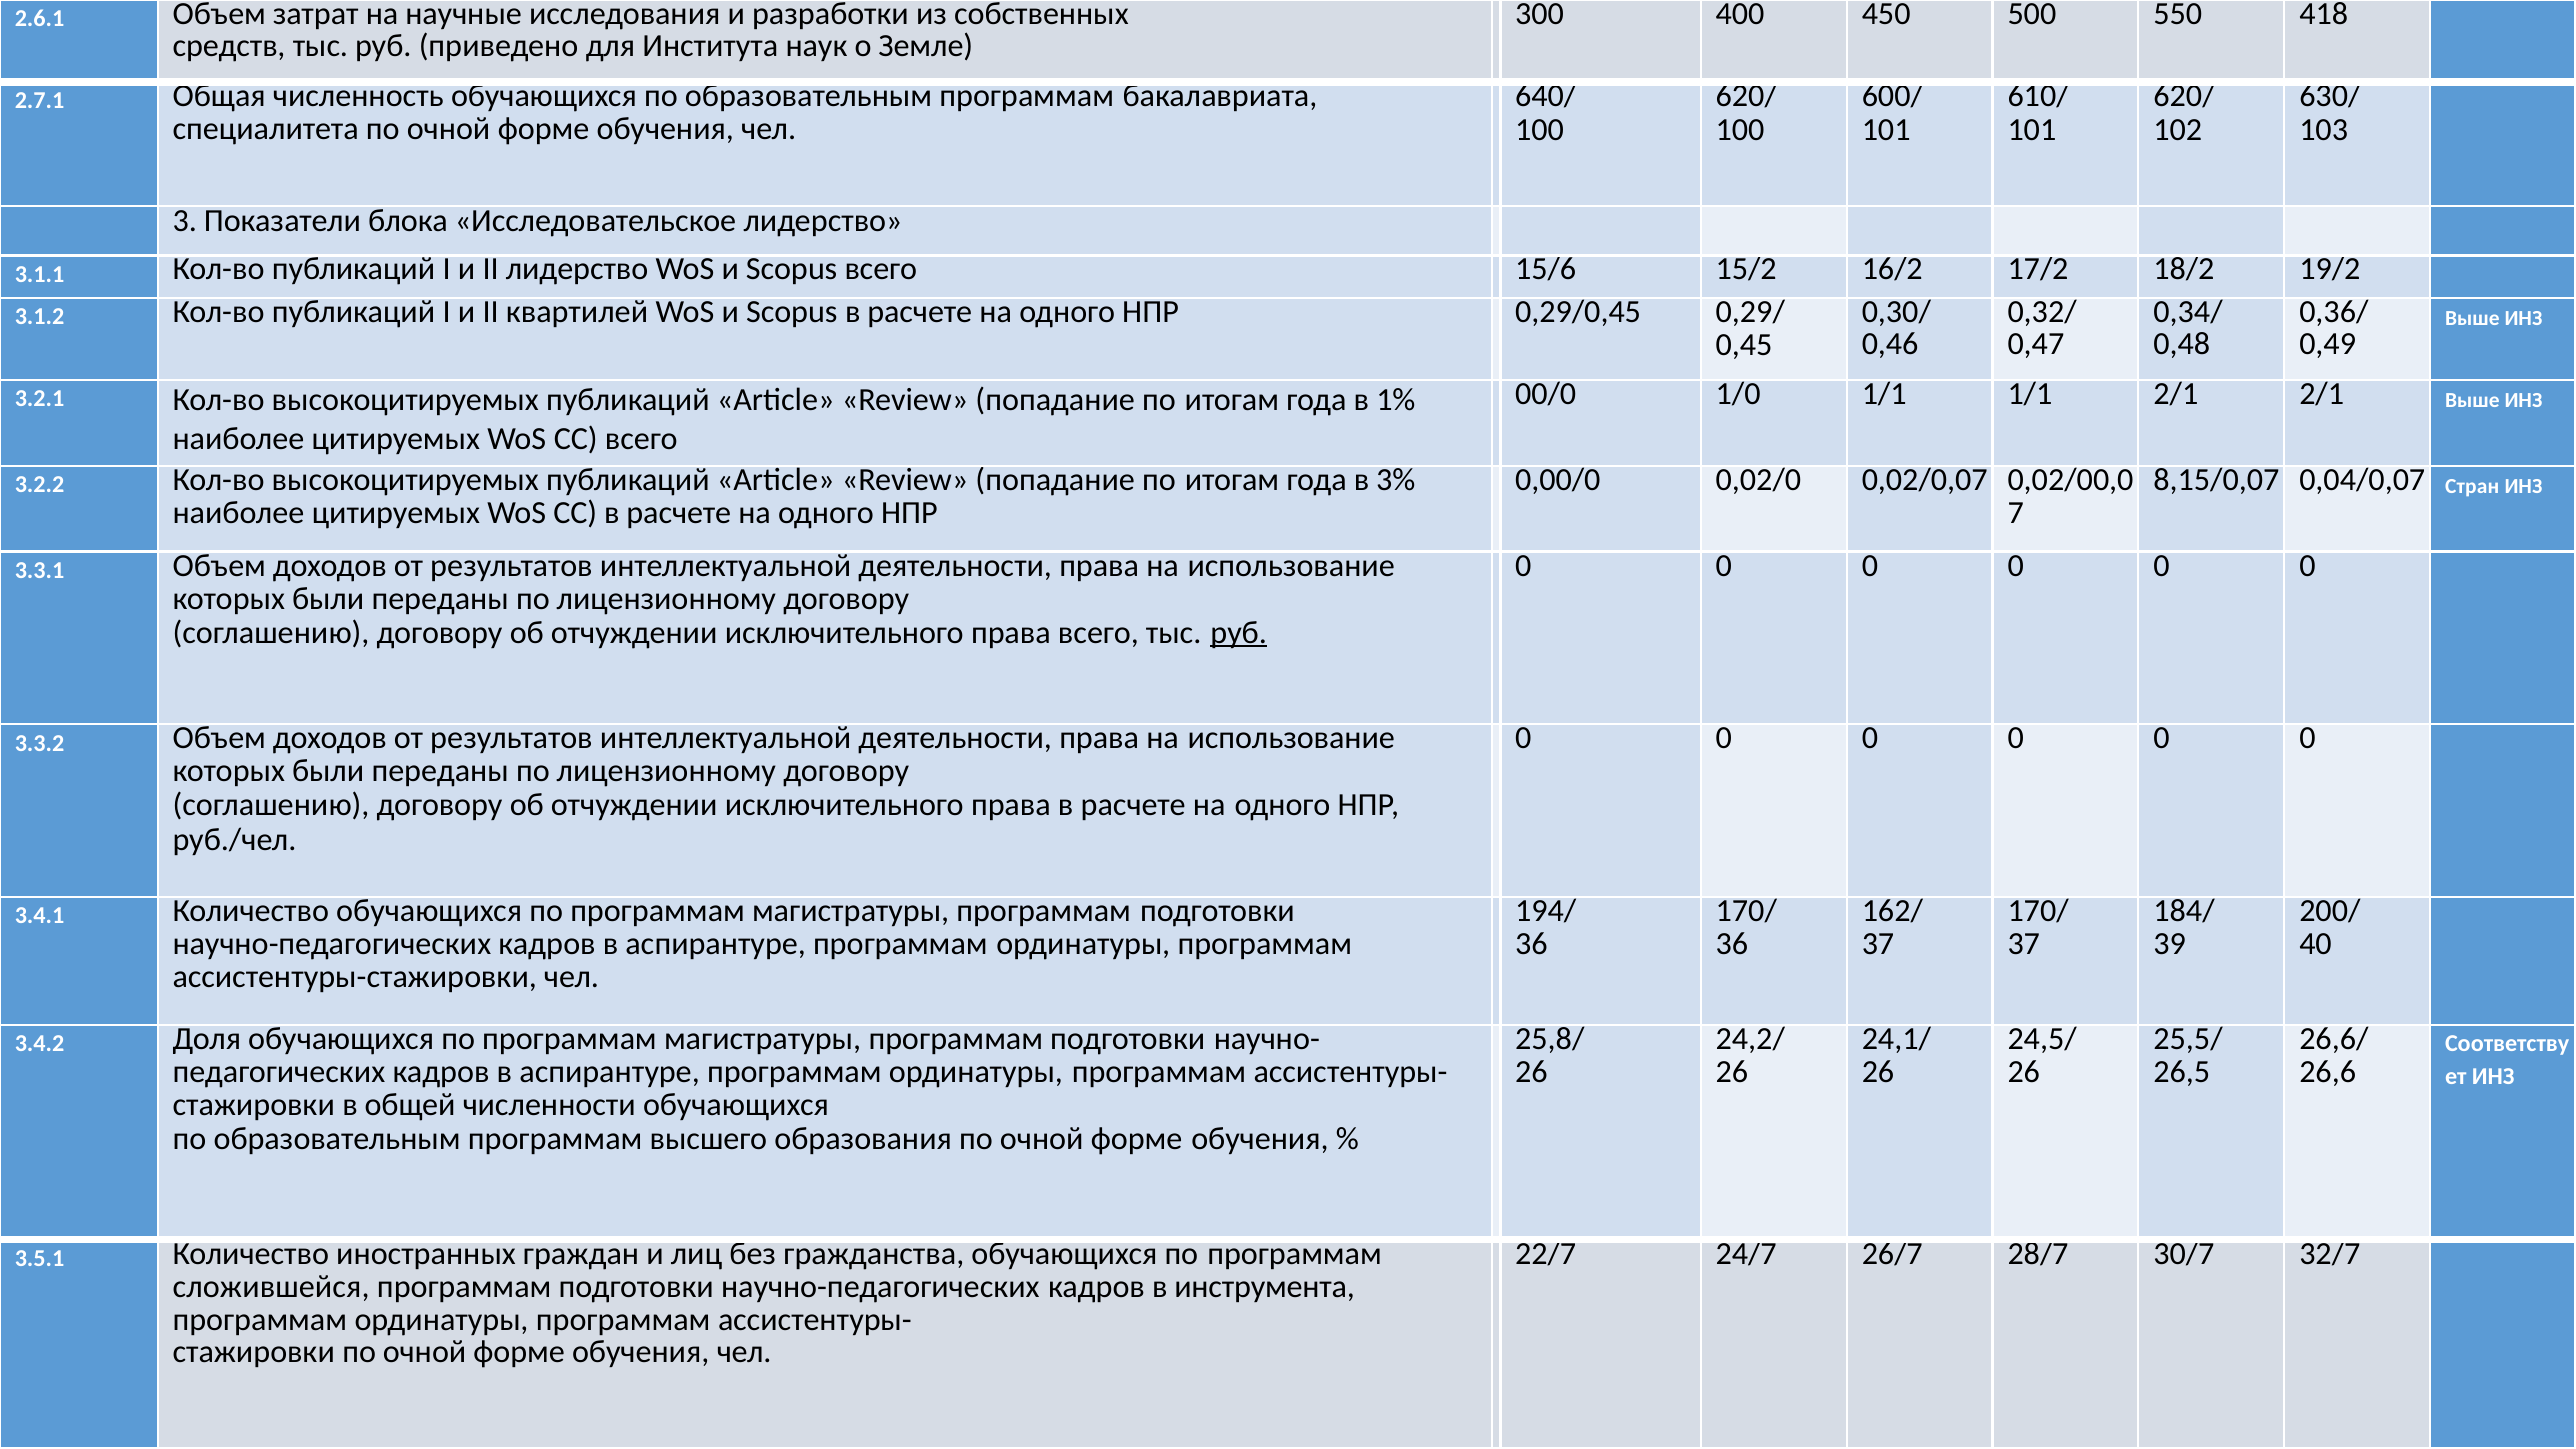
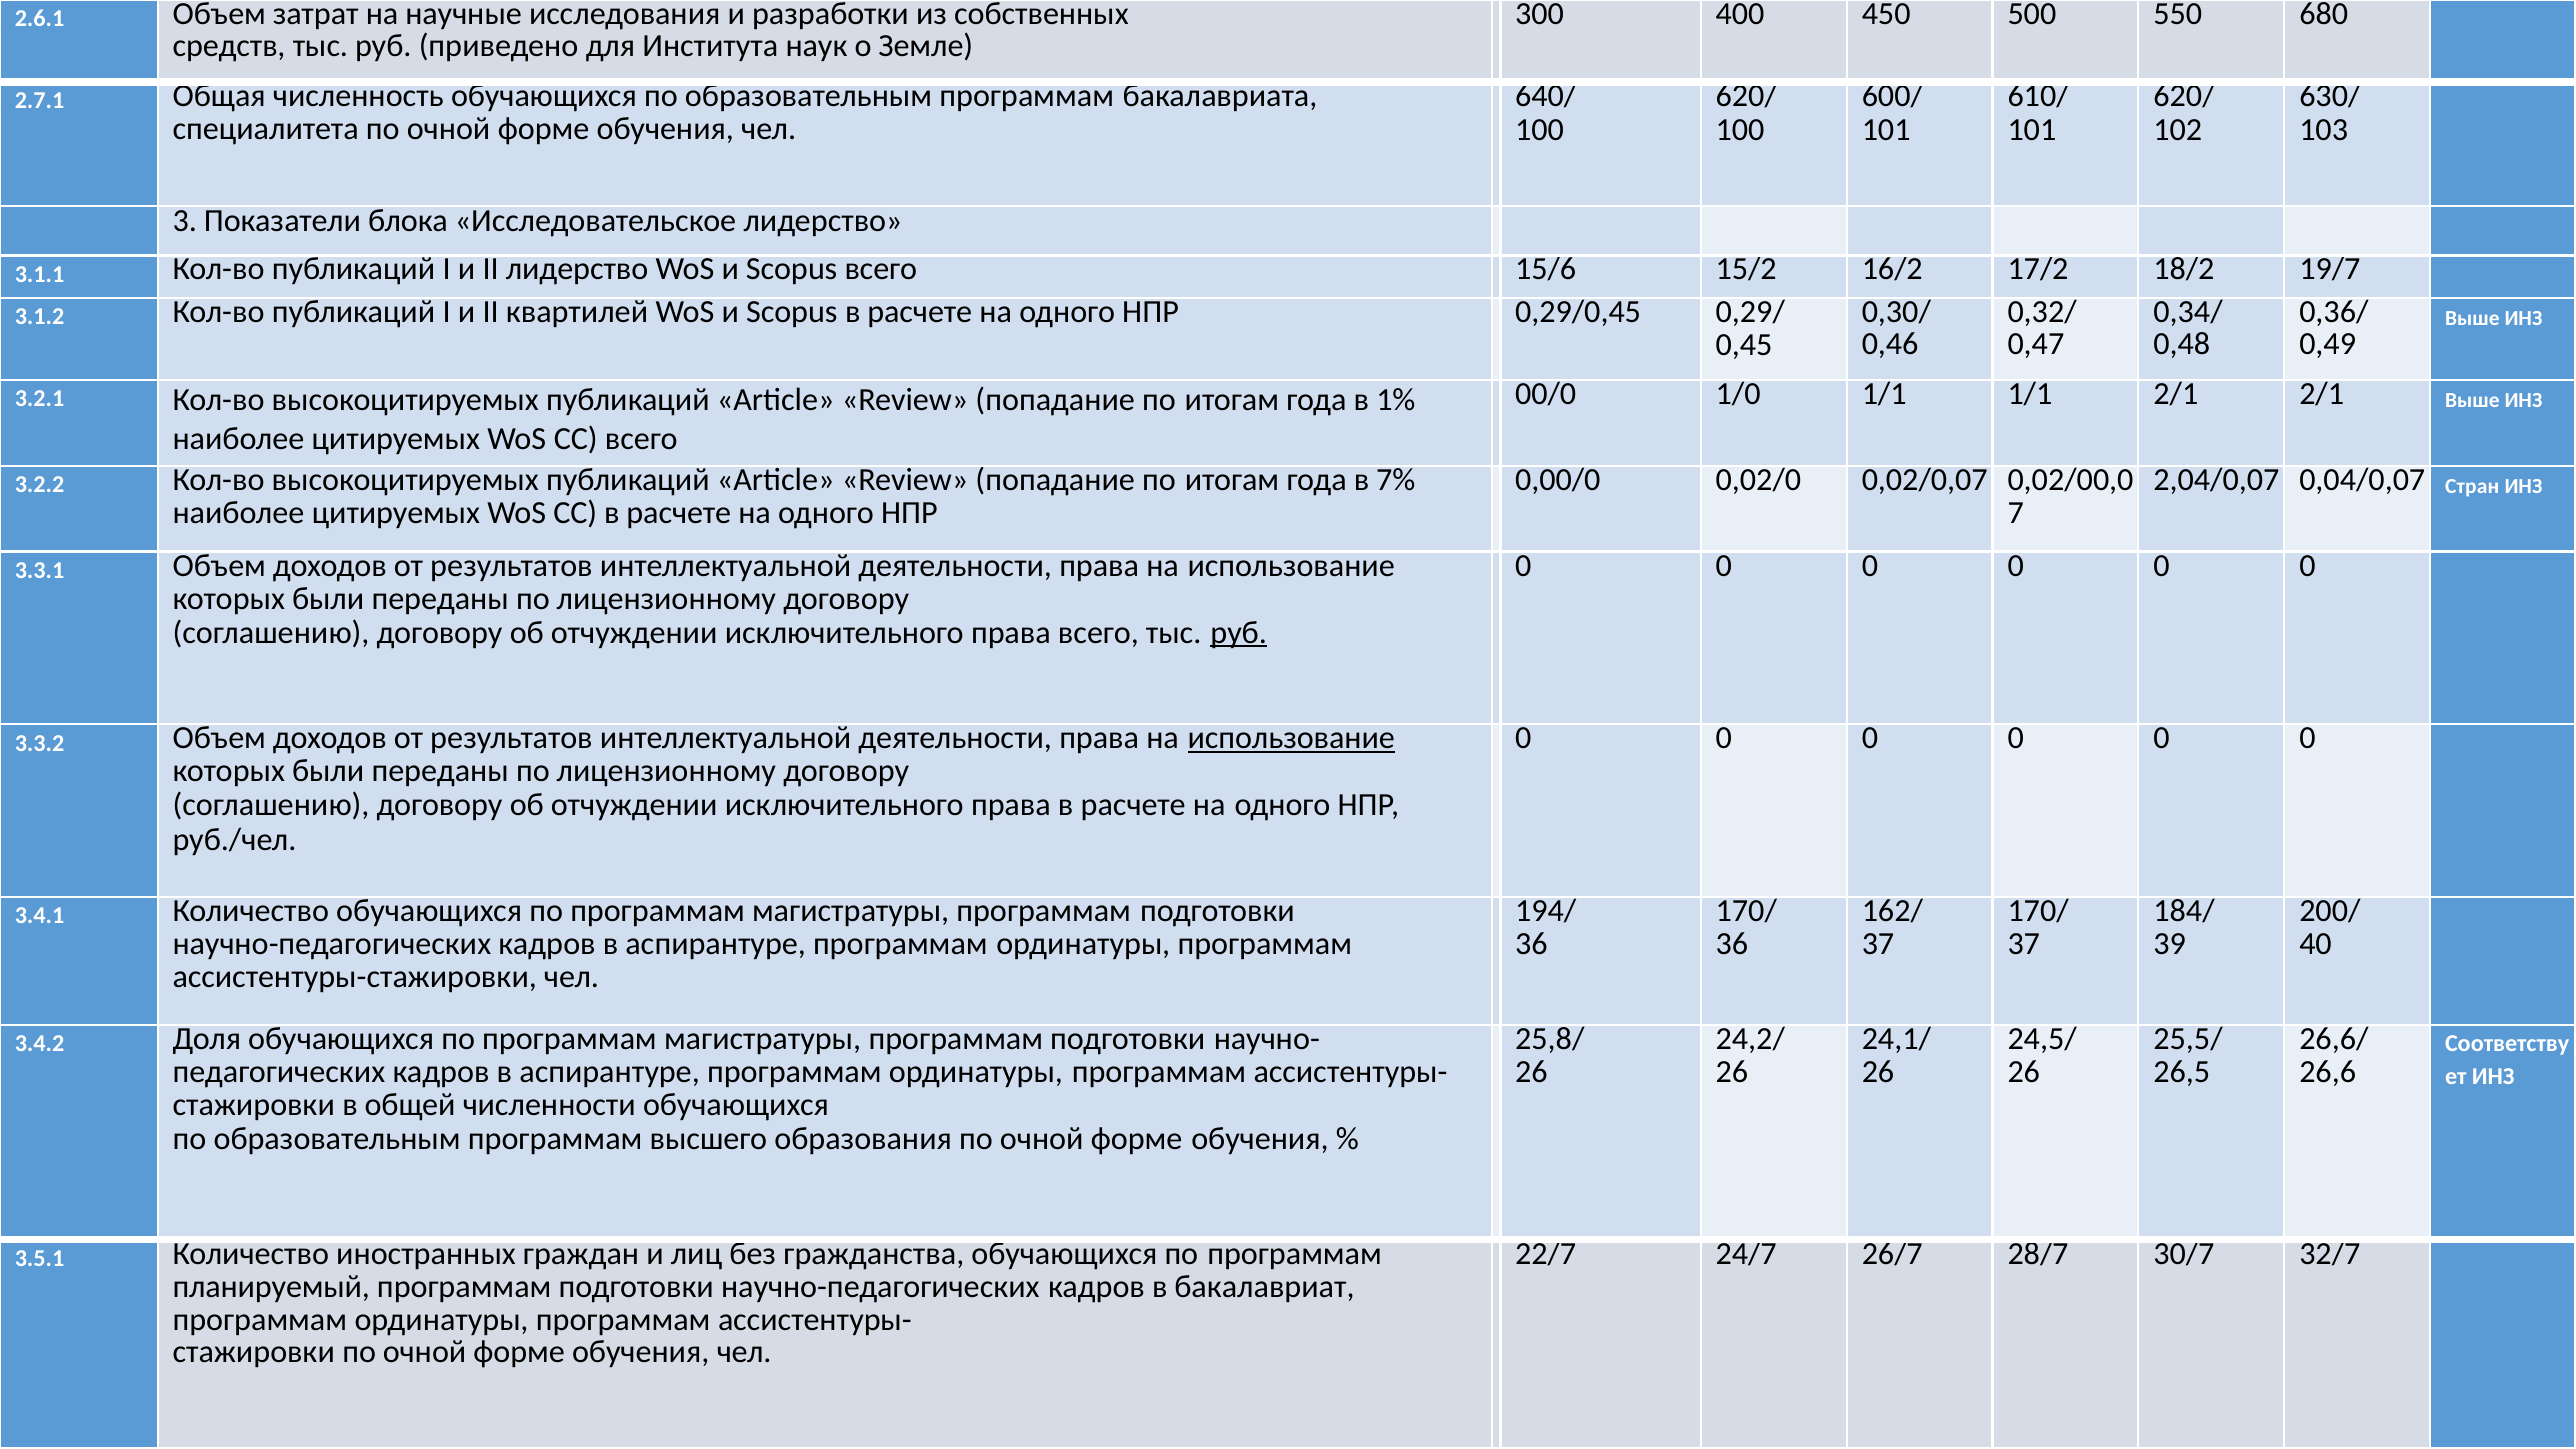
418: 418 -> 680
19/2: 19/2 -> 19/7
8,15/0,07: 8,15/0,07 -> 2,04/0,07
3%: 3% -> 7%
использование at (1291, 738) underline: none -> present
сложившейся: сложившейся -> планируемый
инструмента: инструмента -> бакалавриат
